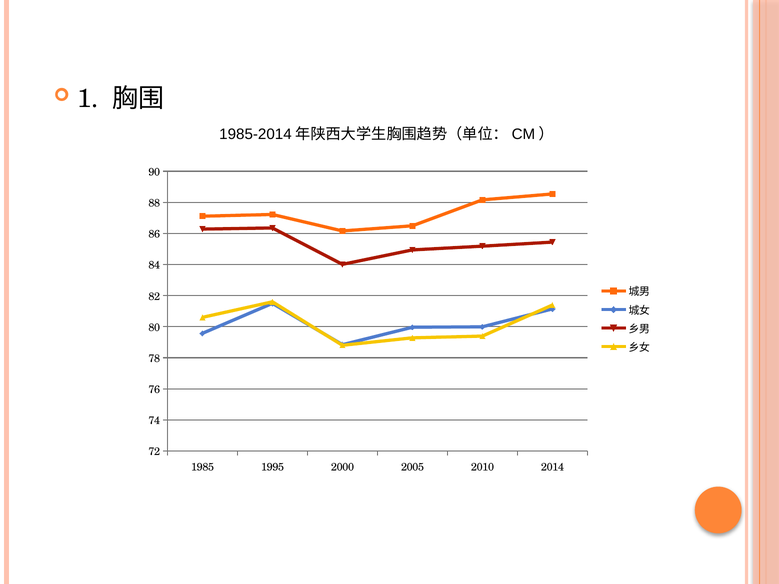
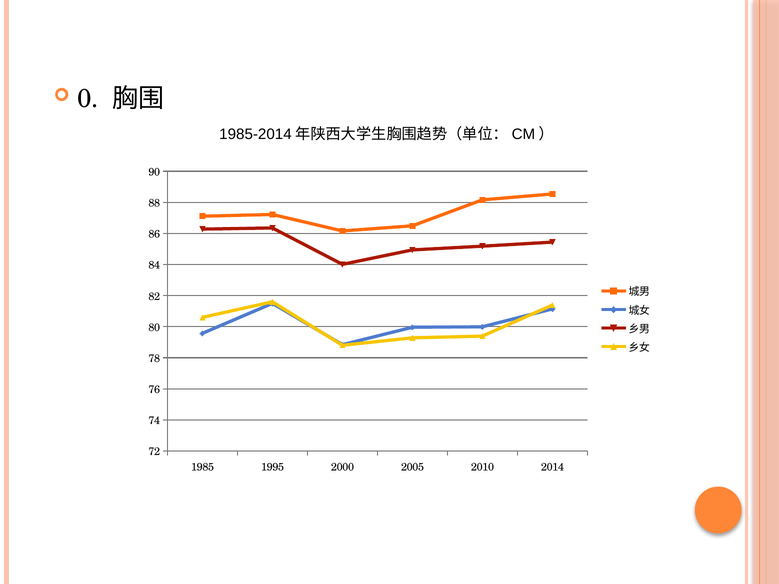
1: 1 -> 0
